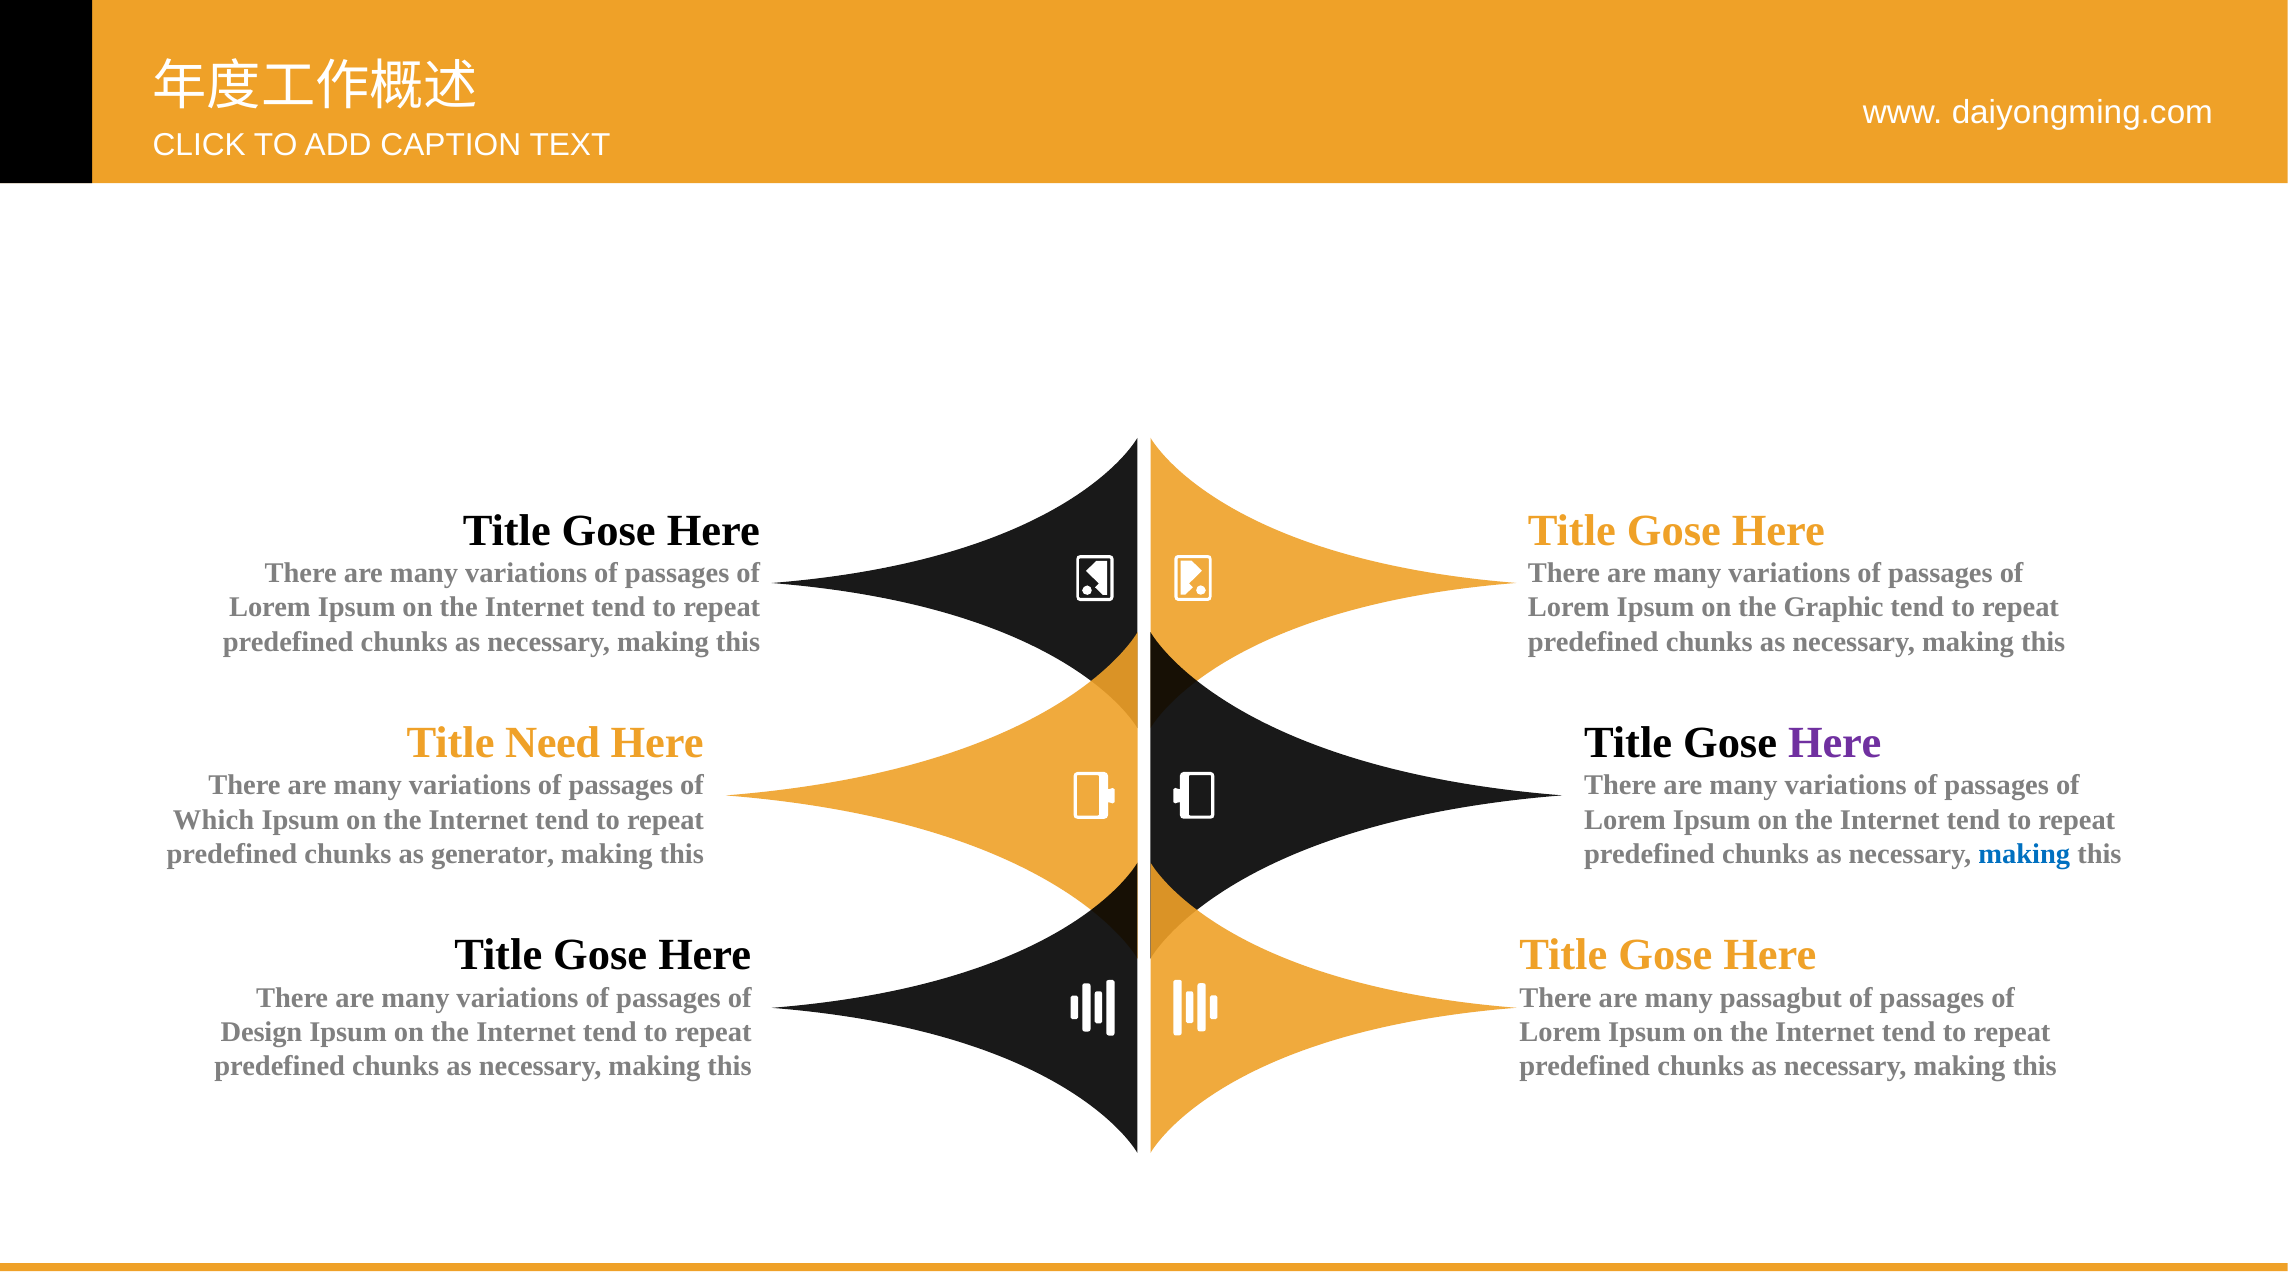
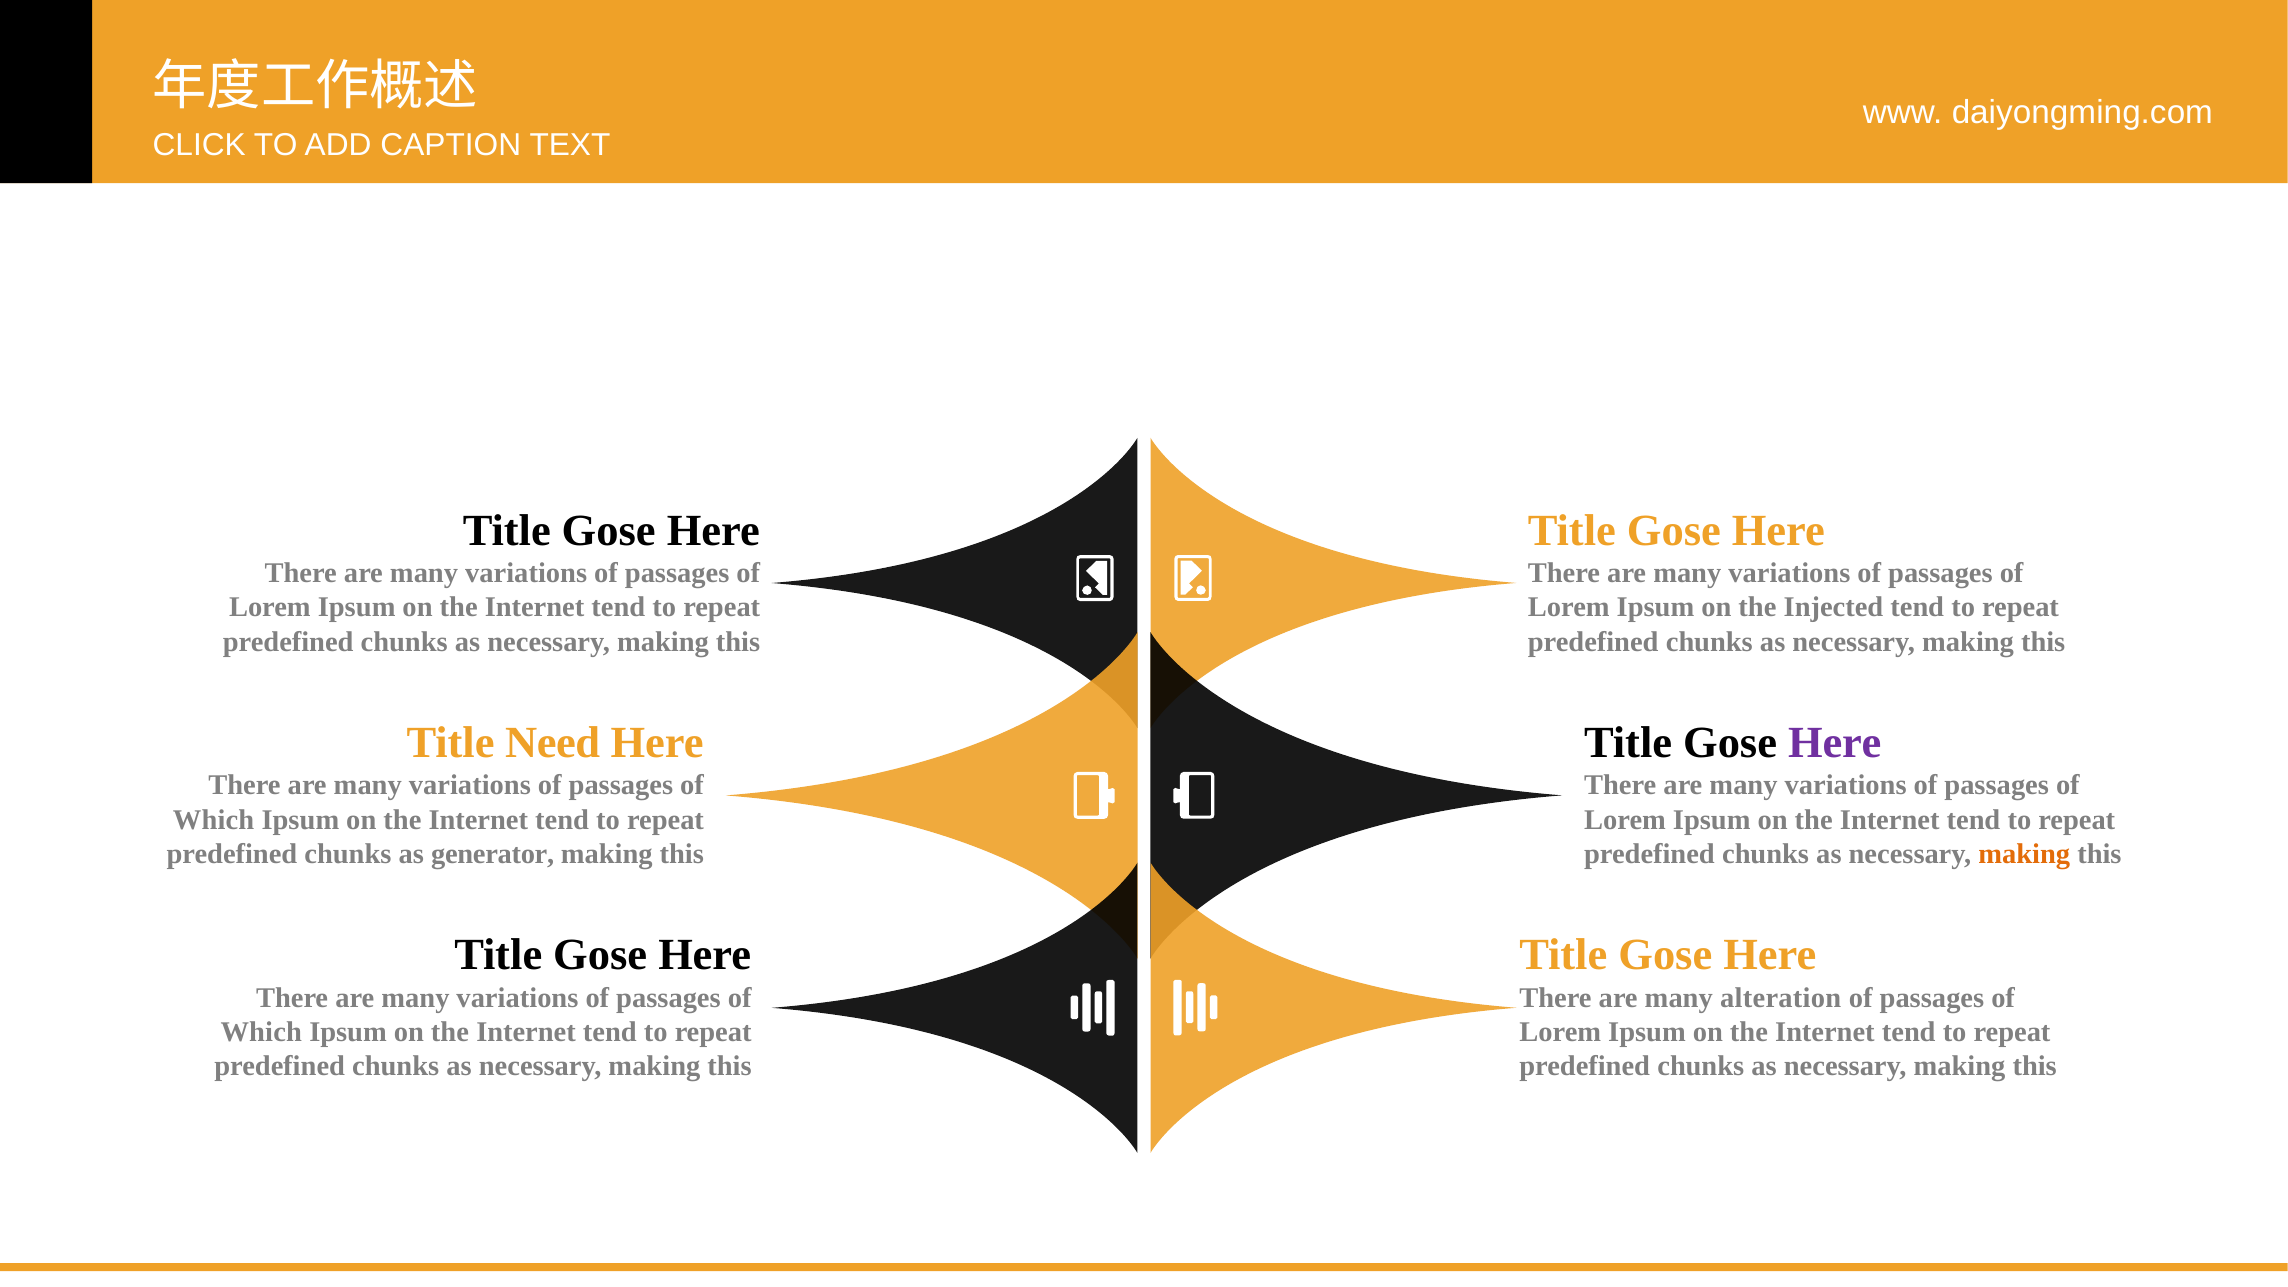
Graphic: Graphic -> Injected
making at (2024, 854) colour: blue -> orange
passagbut: passagbut -> alteration
Design at (261, 1032): Design -> Which
